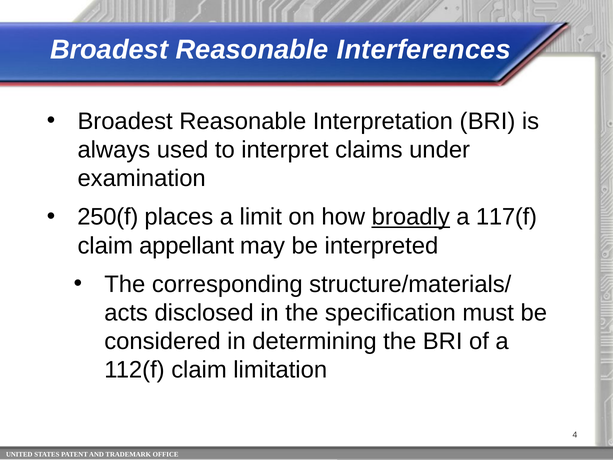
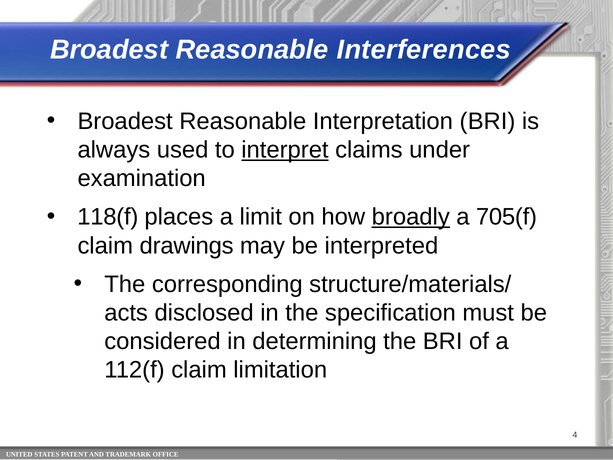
interpret underline: none -> present
250(f: 250(f -> 118(f
117(f: 117(f -> 705(f
appellant: appellant -> drawings
